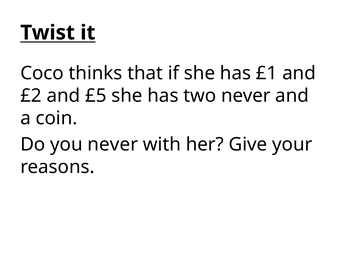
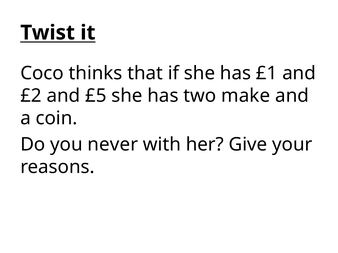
two never: never -> make
